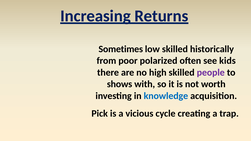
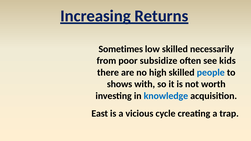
historically: historically -> necessarily
polarized: polarized -> subsidize
people colour: purple -> blue
Pick: Pick -> East
